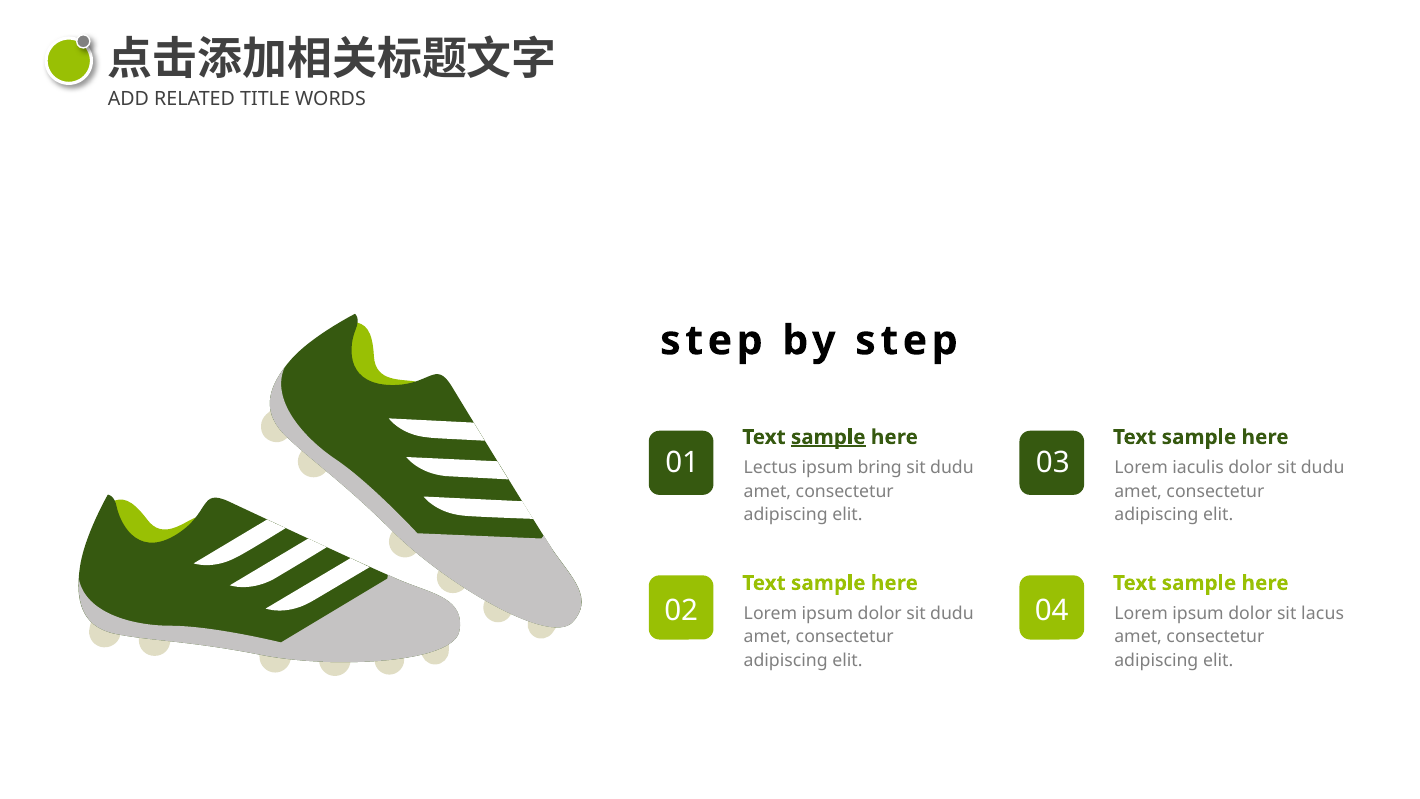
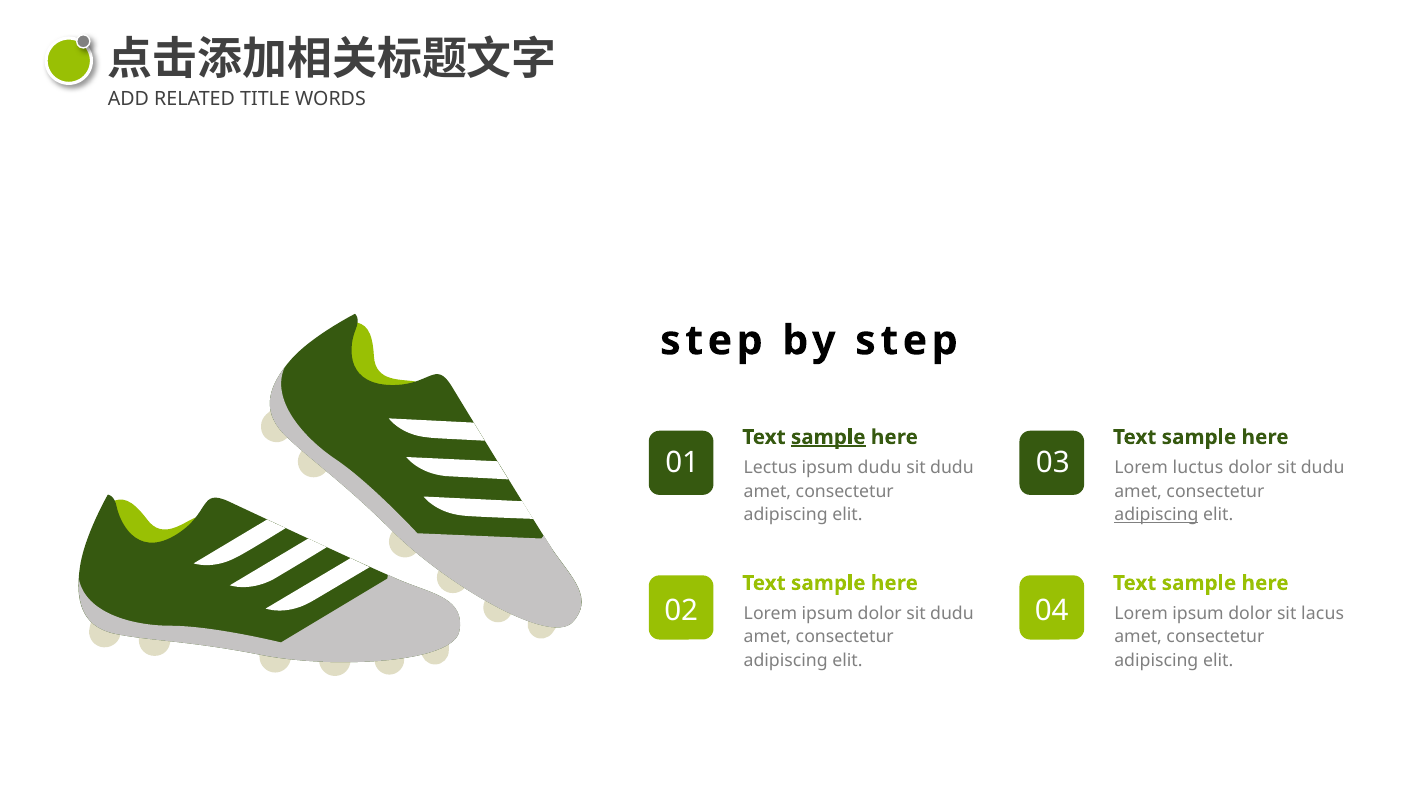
ipsum bring: bring -> dudu
iaculis: iaculis -> luctus
adipiscing at (1156, 514) underline: none -> present
